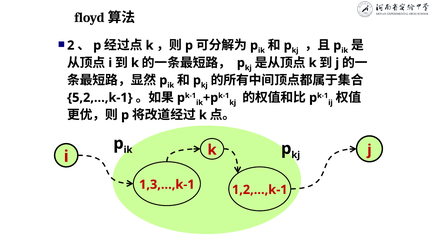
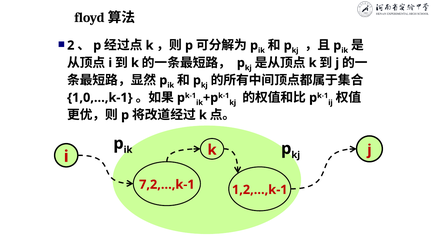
5,2,…,k-1: 5,2,…,k-1 -> 1,0,…,k-1
1,3,…,k-1: 1,3,…,k-1 -> 7,2,…,k-1
